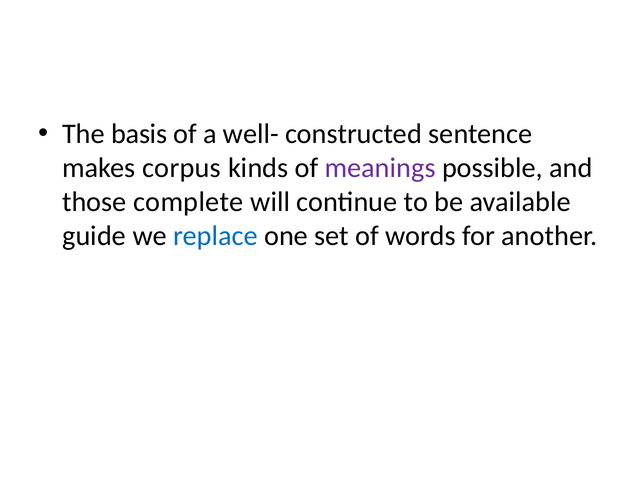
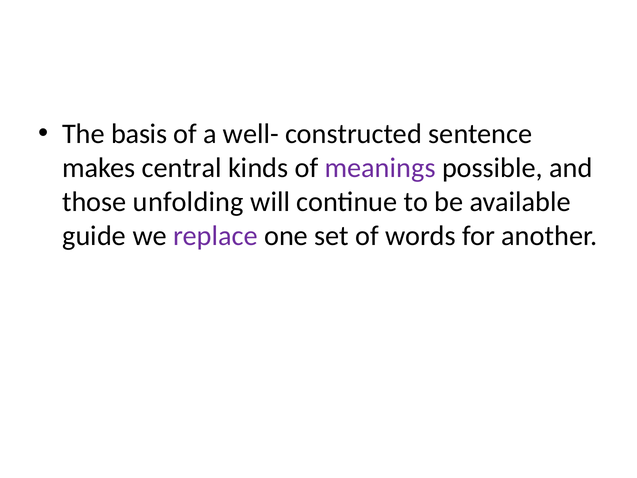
corpus: corpus -> central
complete: complete -> unfolding
replace colour: blue -> purple
